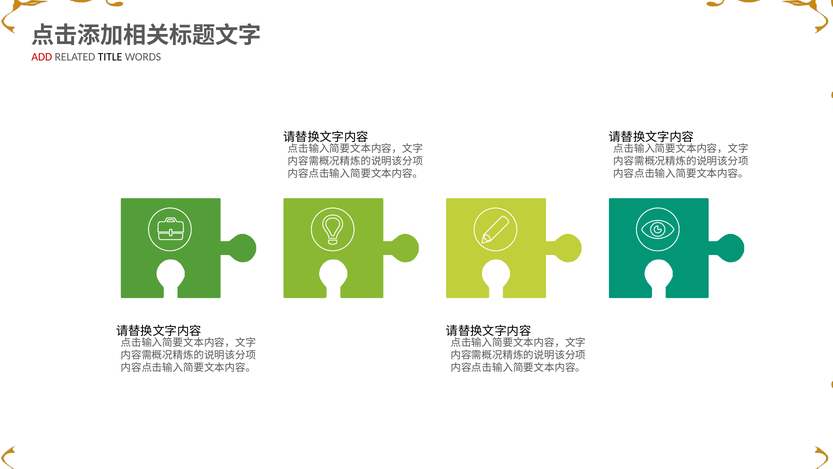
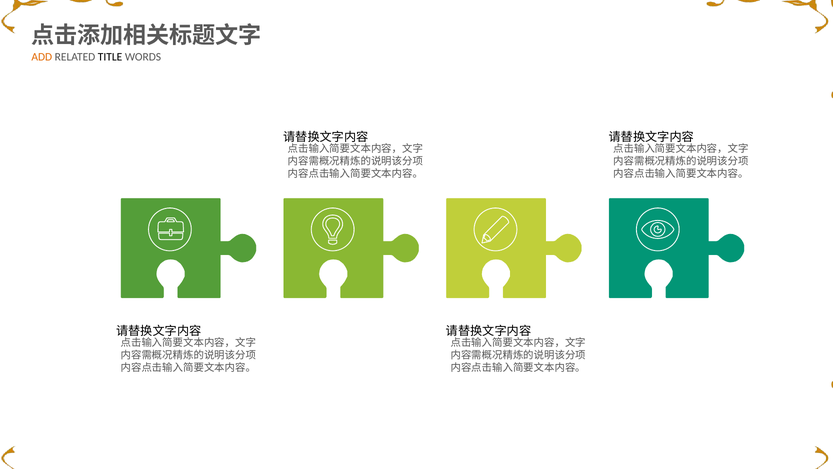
ADD colour: red -> orange
